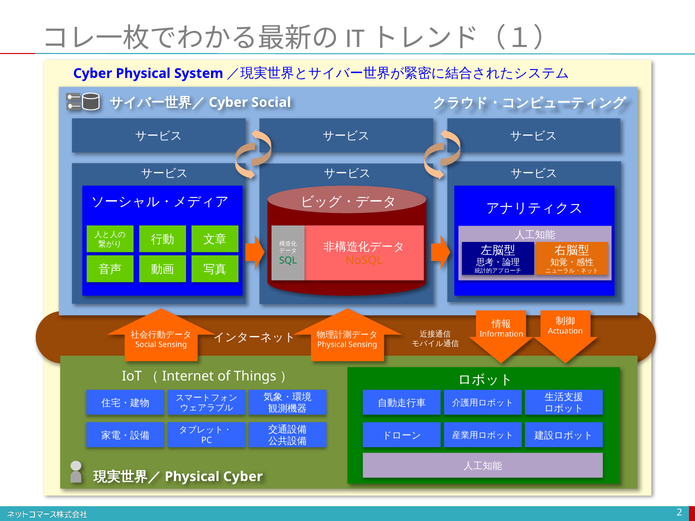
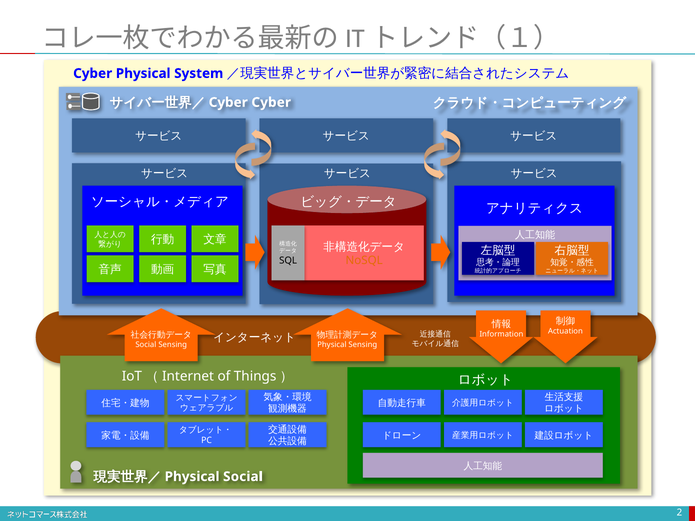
Social at (271, 102): Social -> Cyber
SQL colour: green -> black
Physical Cyber: Cyber -> Social
